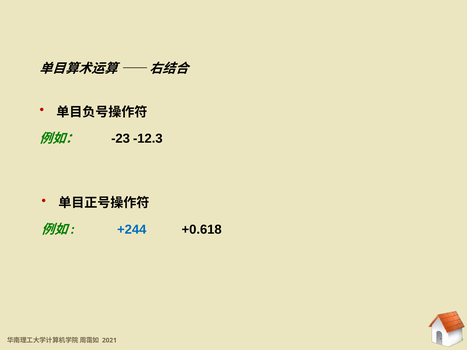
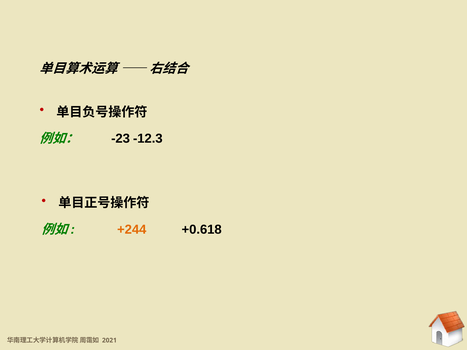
+244 colour: blue -> orange
